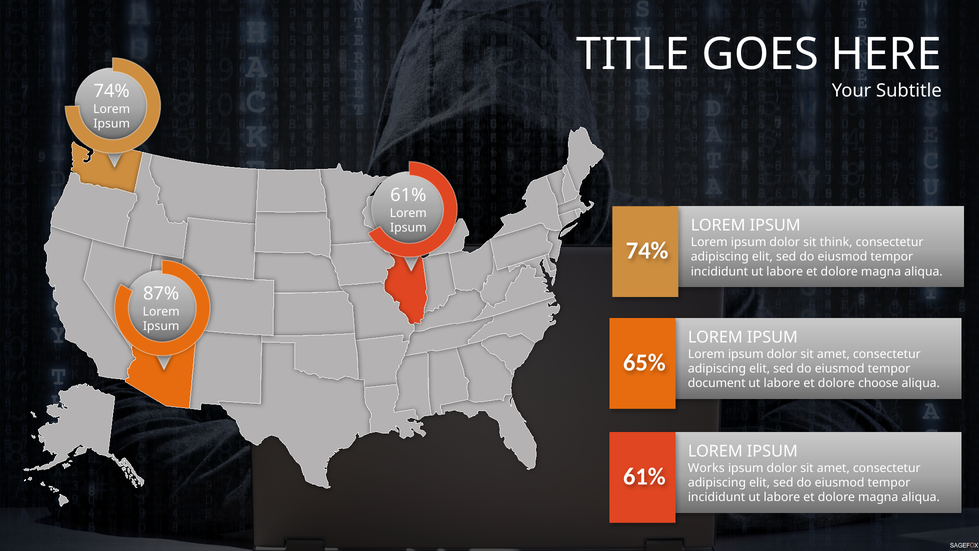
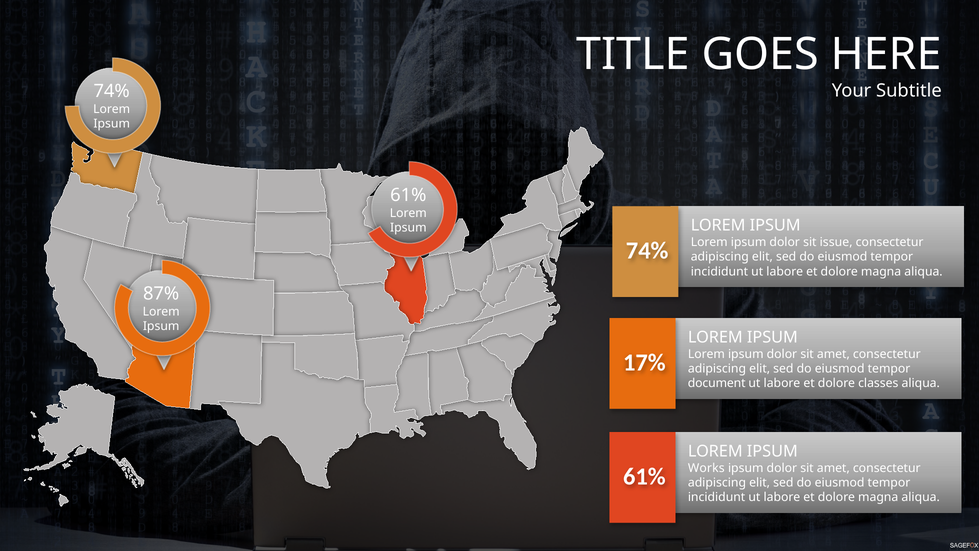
think: think -> issue
65%: 65% -> 17%
choose: choose -> classes
